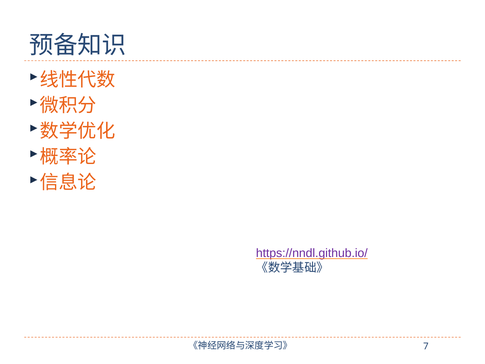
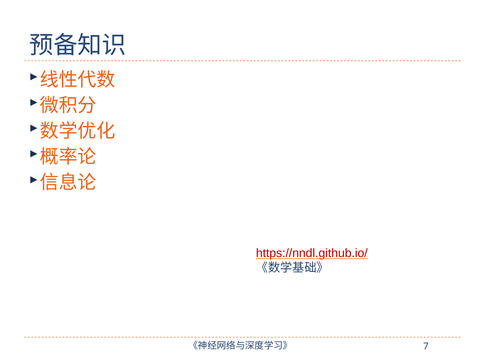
https://nndl.github.io/ colour: purple -> red
